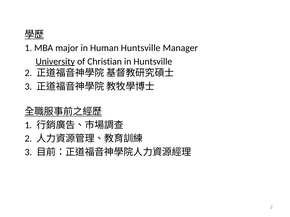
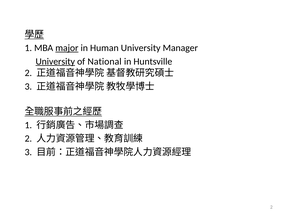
major underline: none -> present
Human Huntsville: Huntsville -> University
Christian: Christian -> National
